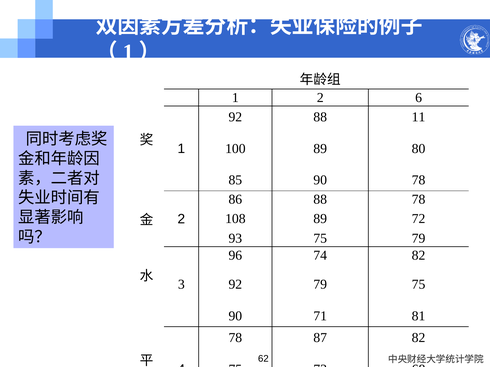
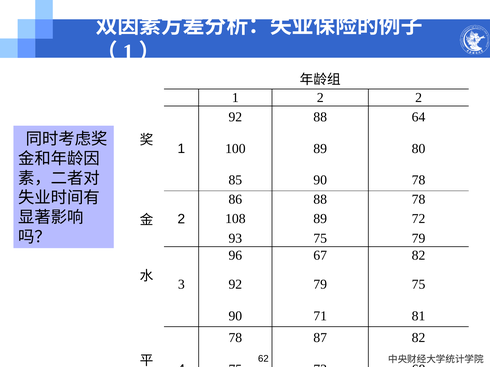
2 6: 6 -> 2
11: 11 -> 64
74: 74 -> 67
